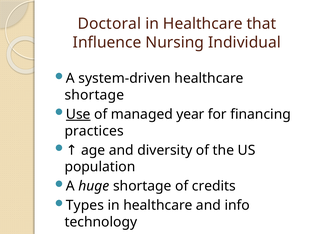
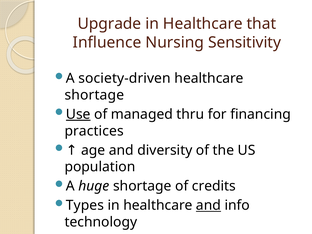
Doctoral: Doctoral -> Upgrade
Individual: Individual -> Sensitivity
system-driven: system-driven -> society-driven
year: year -> thru
and at (208, 205) underline: none -> present
